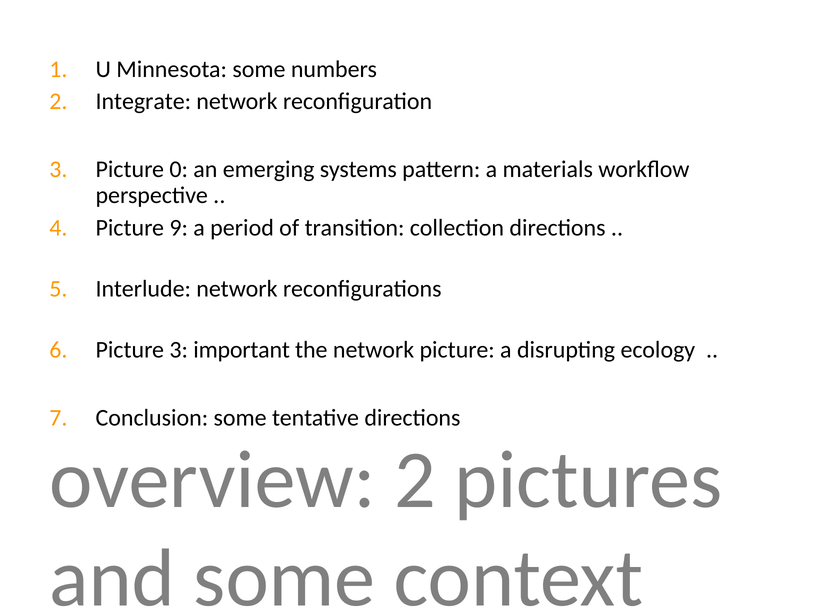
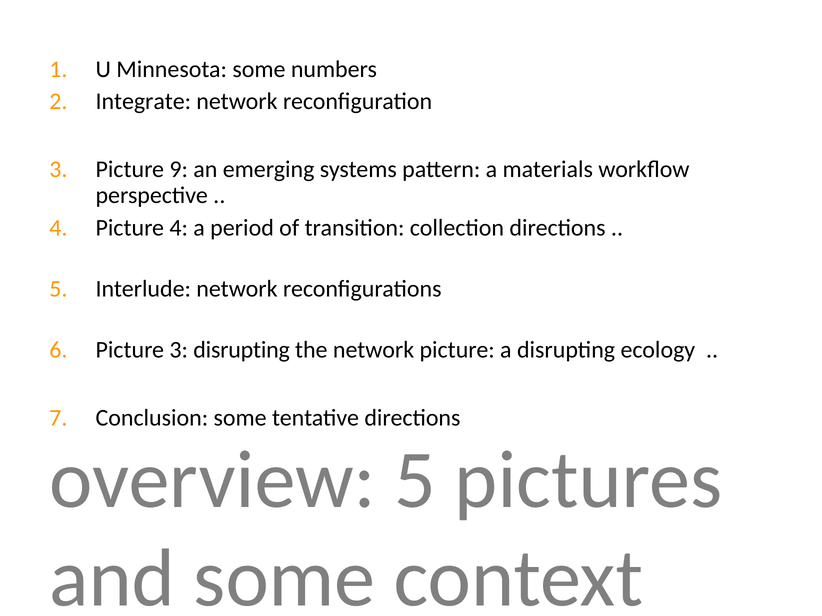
0: 0 -> 9
Picture 9: 9 -> 4
3 important: important -> disrupting
overview 2: 2 -> 5
